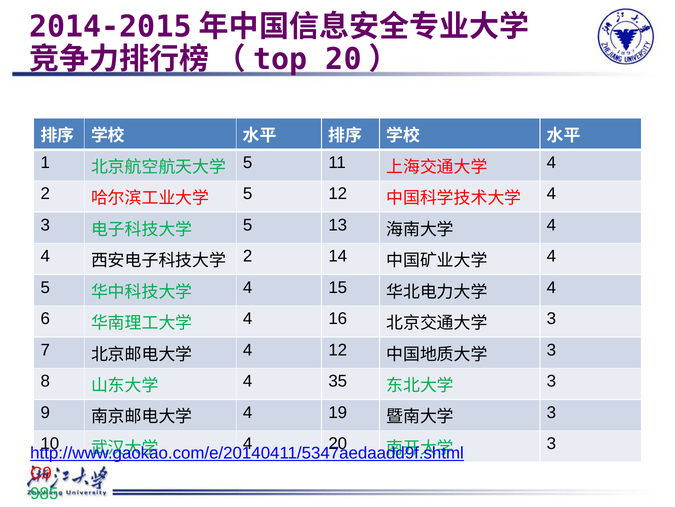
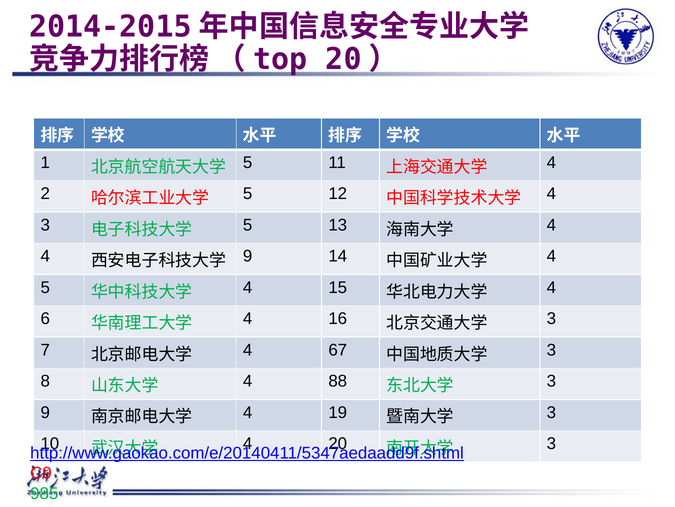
2 at (248, 256): 2 -> 9
4 12: 12 -> 67
35: 35 -> 88
